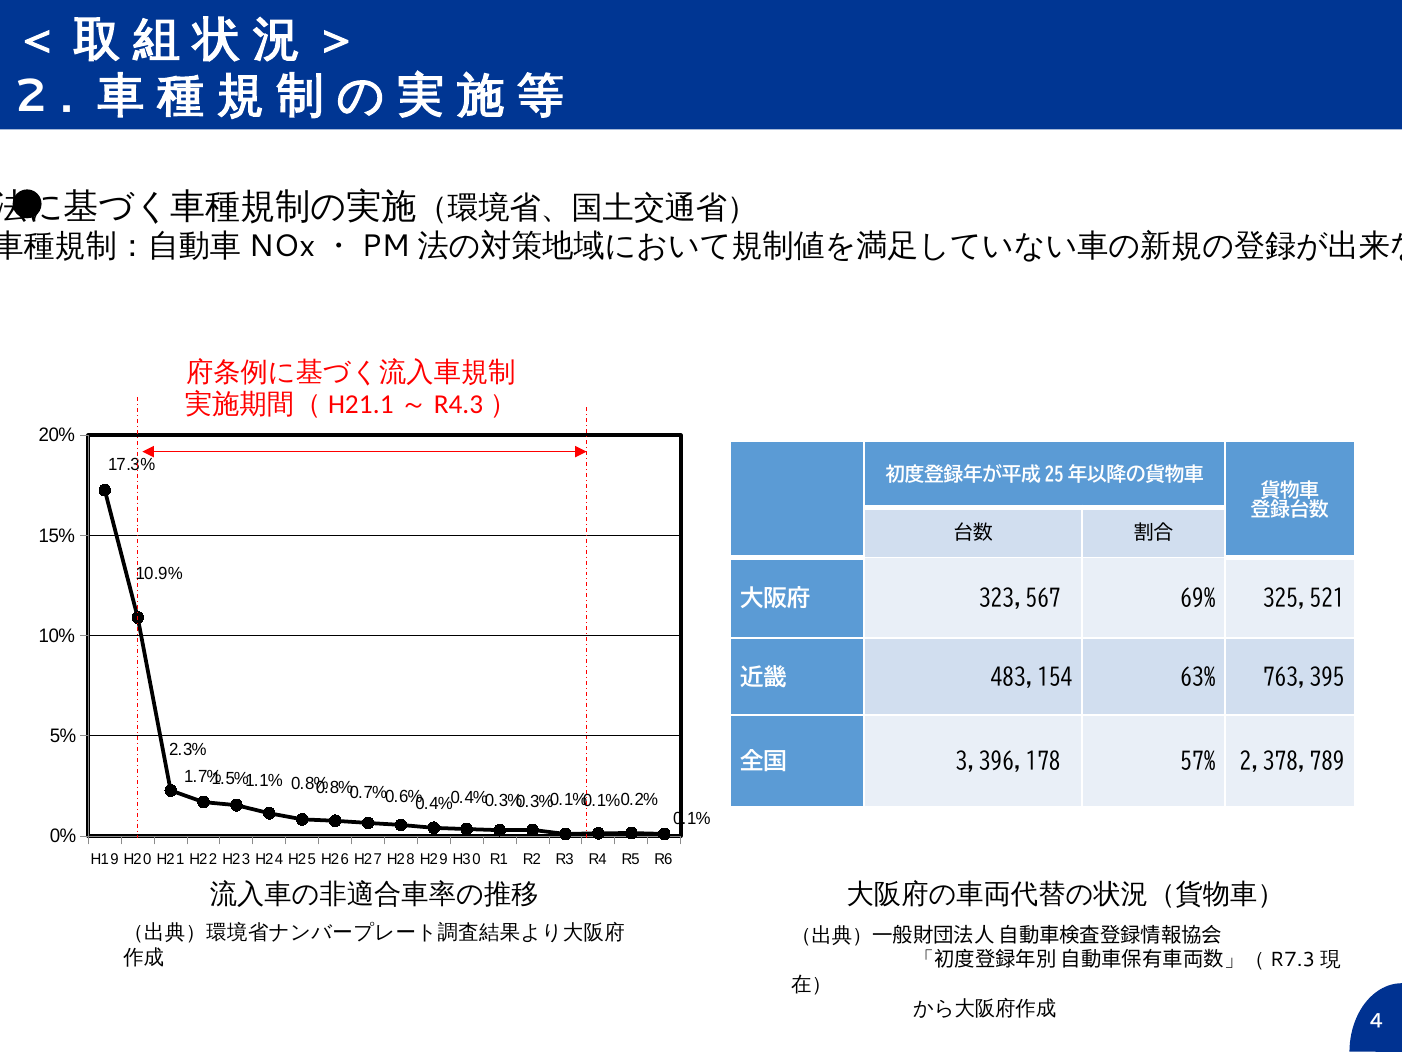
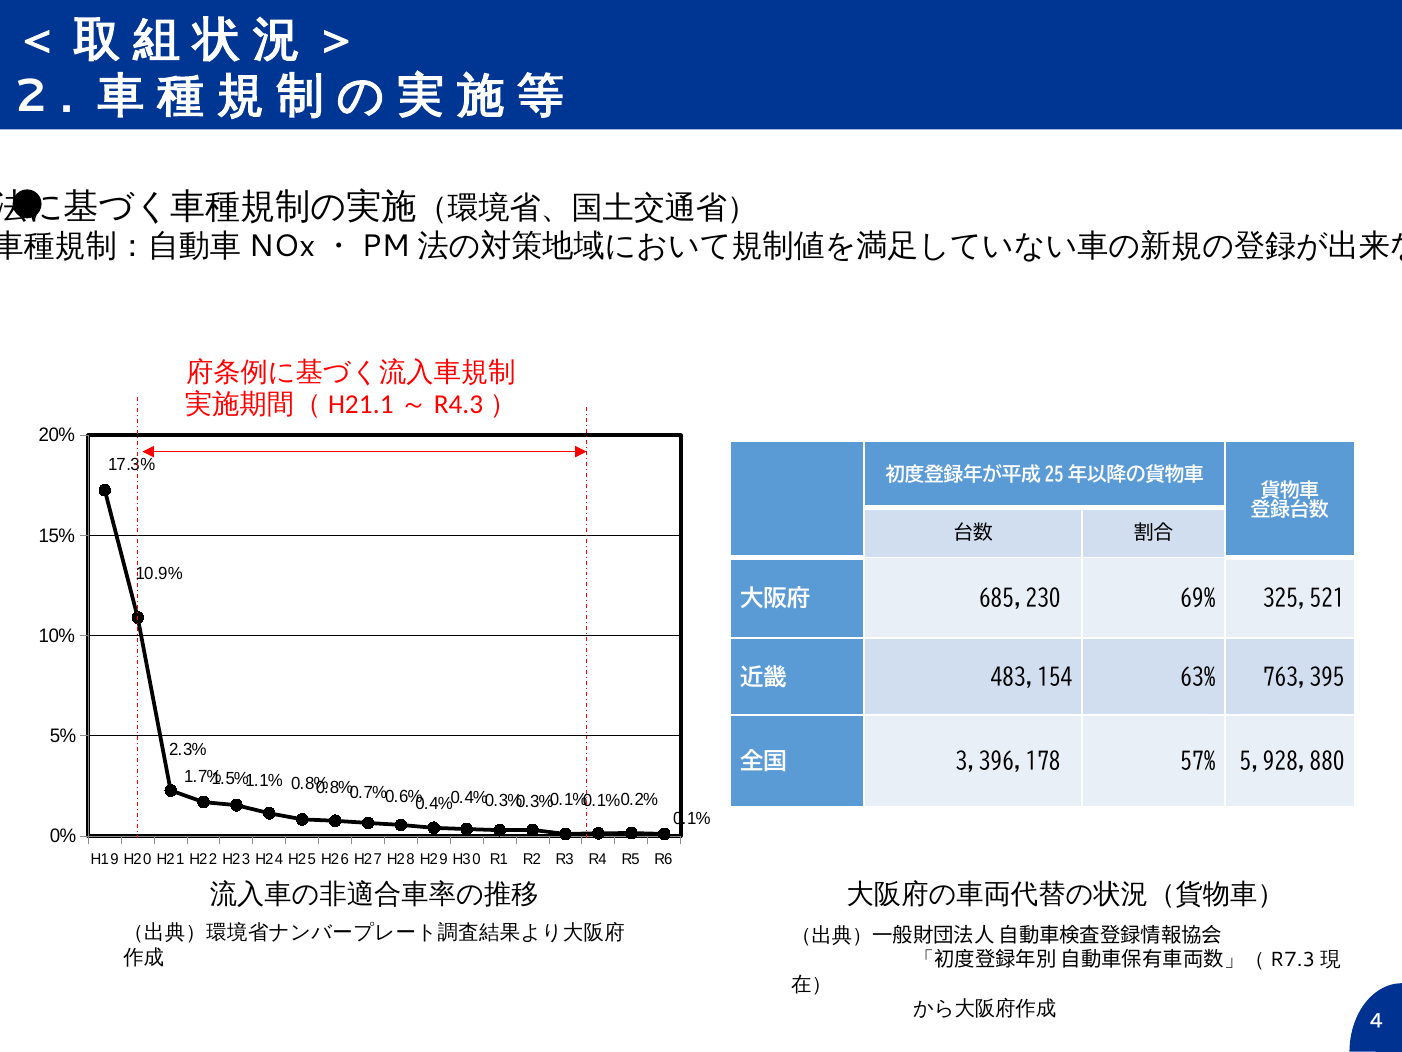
323,567: 323,567 -> 685,230
2,378,789: 2,378,789 -> 5,928,880
